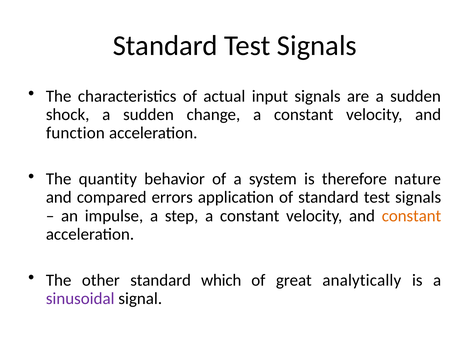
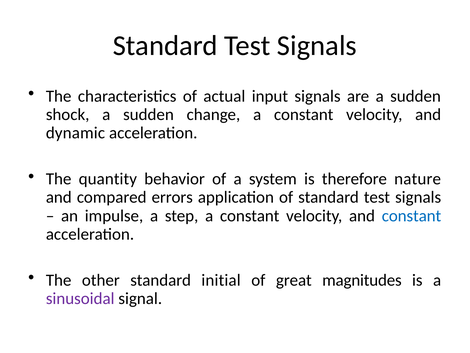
function: function -> dynamic
constant at (411, 215) colour: orange -> blue
which: which -> initial
analytically: analytically -> magnitudes
